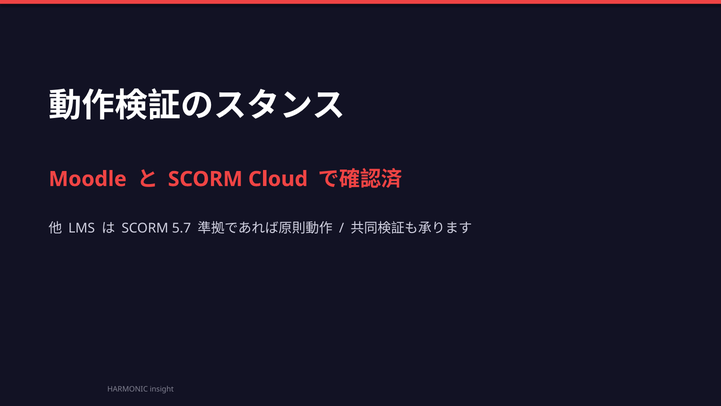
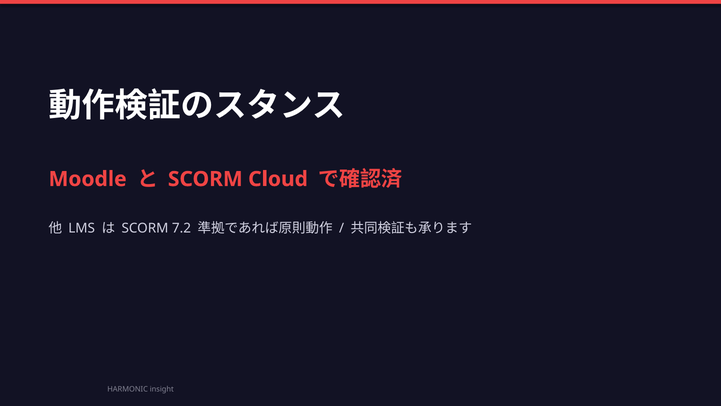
5.7: 5.7 -> 7.2
